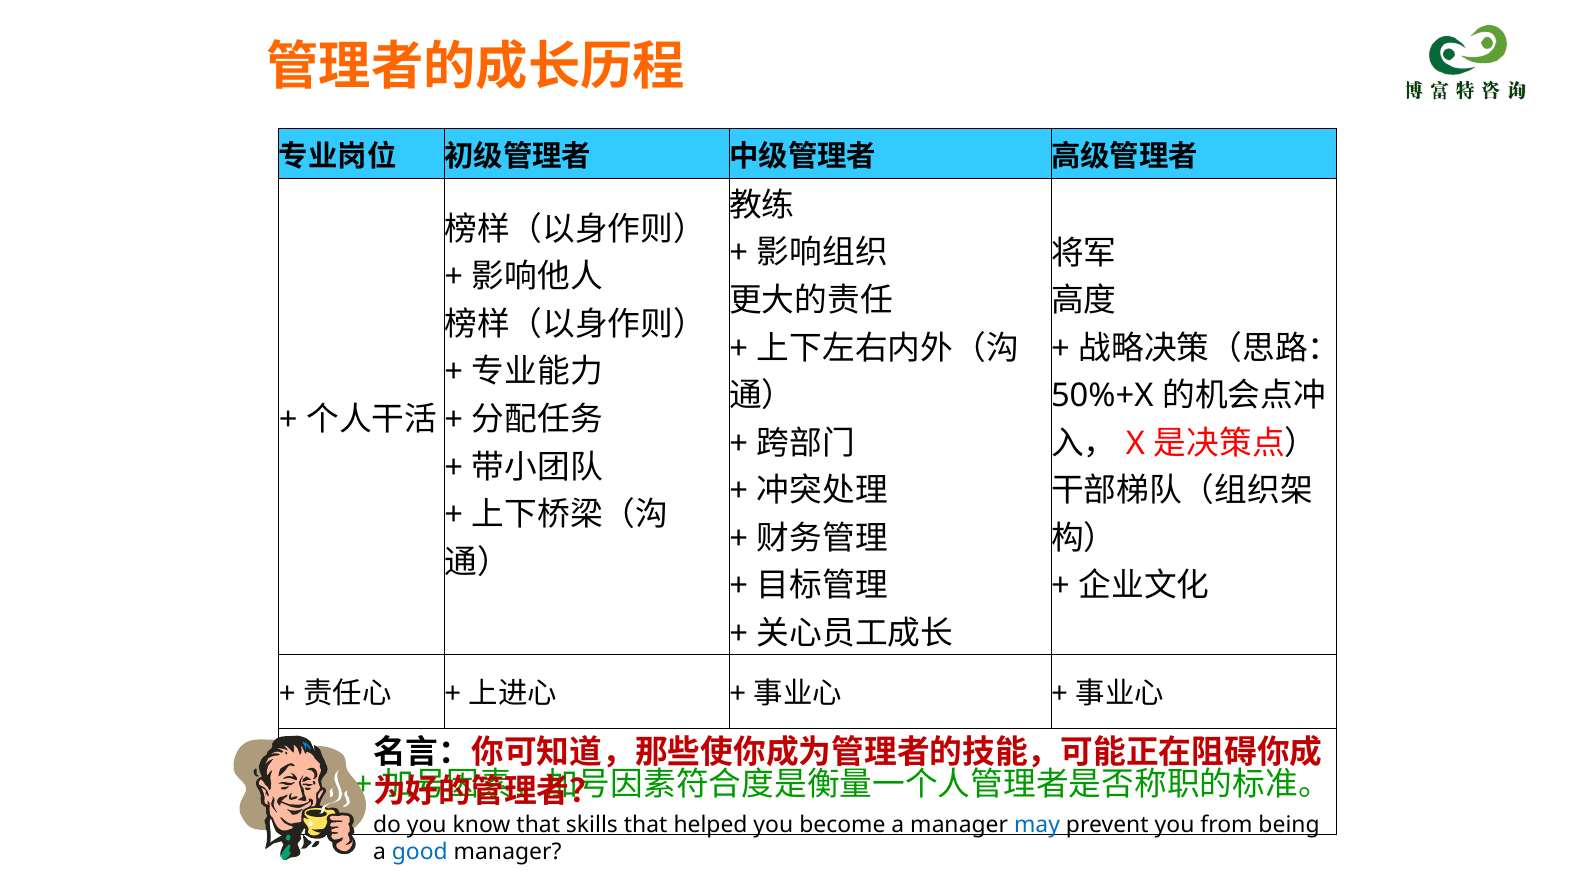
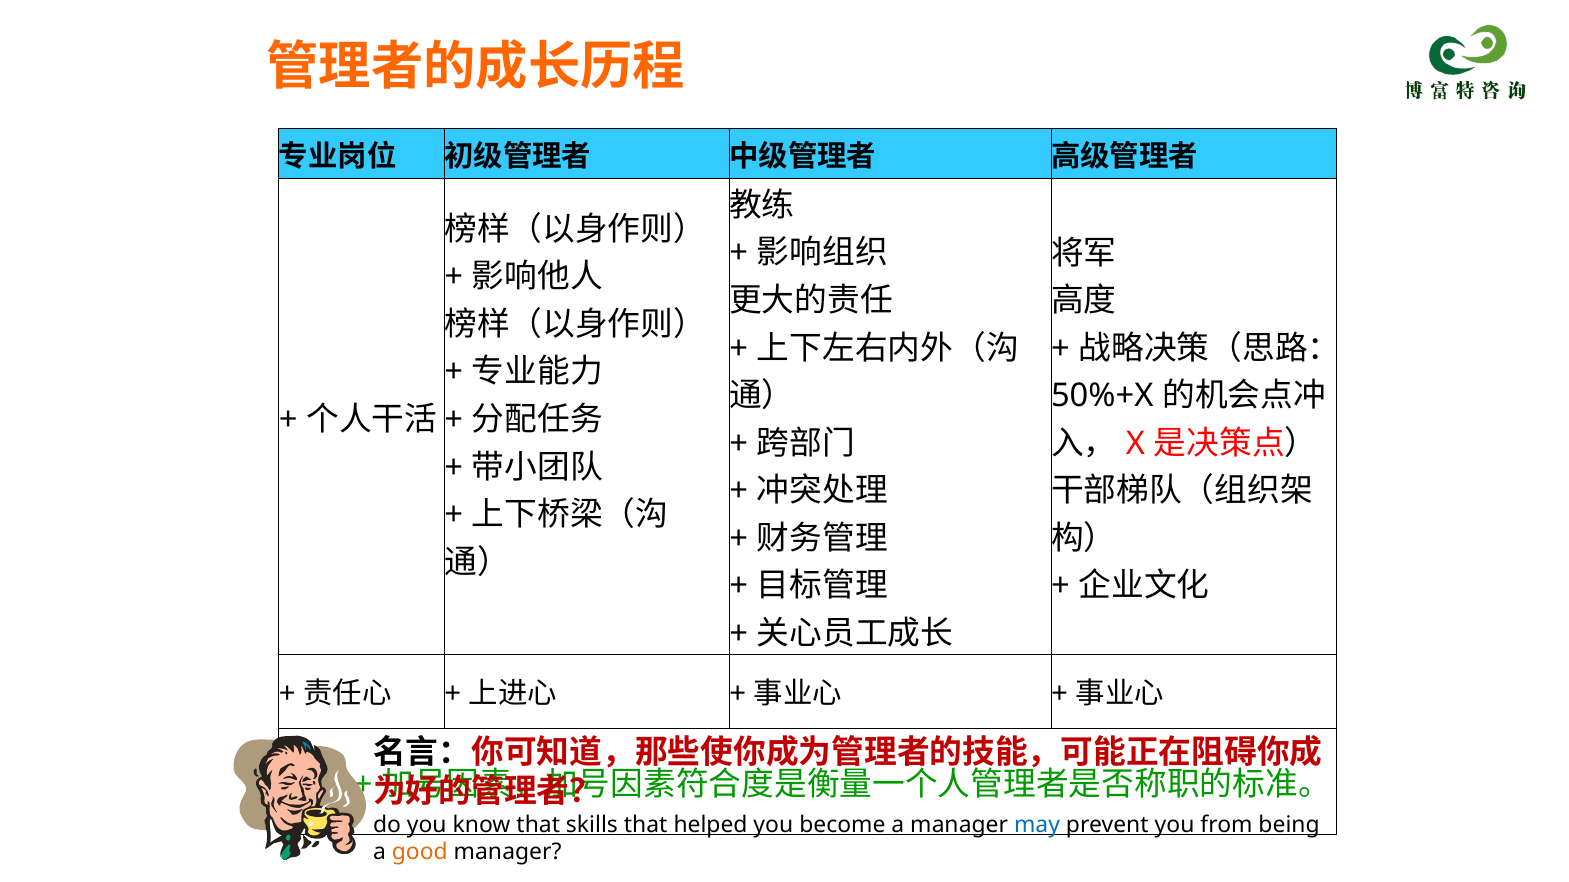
good colour: blue -> orange
